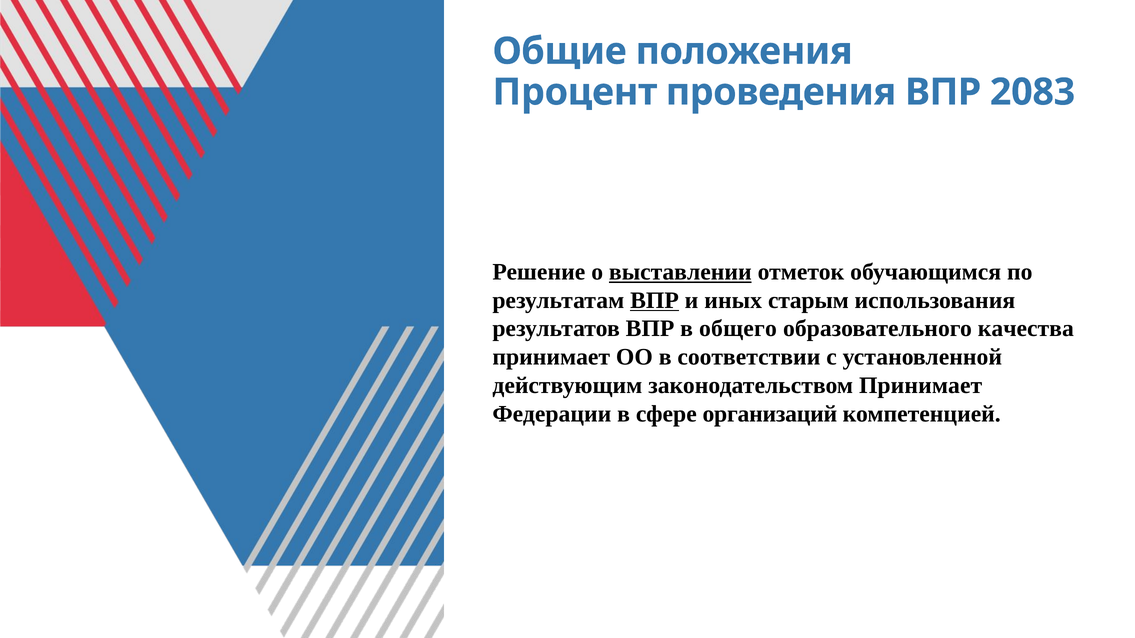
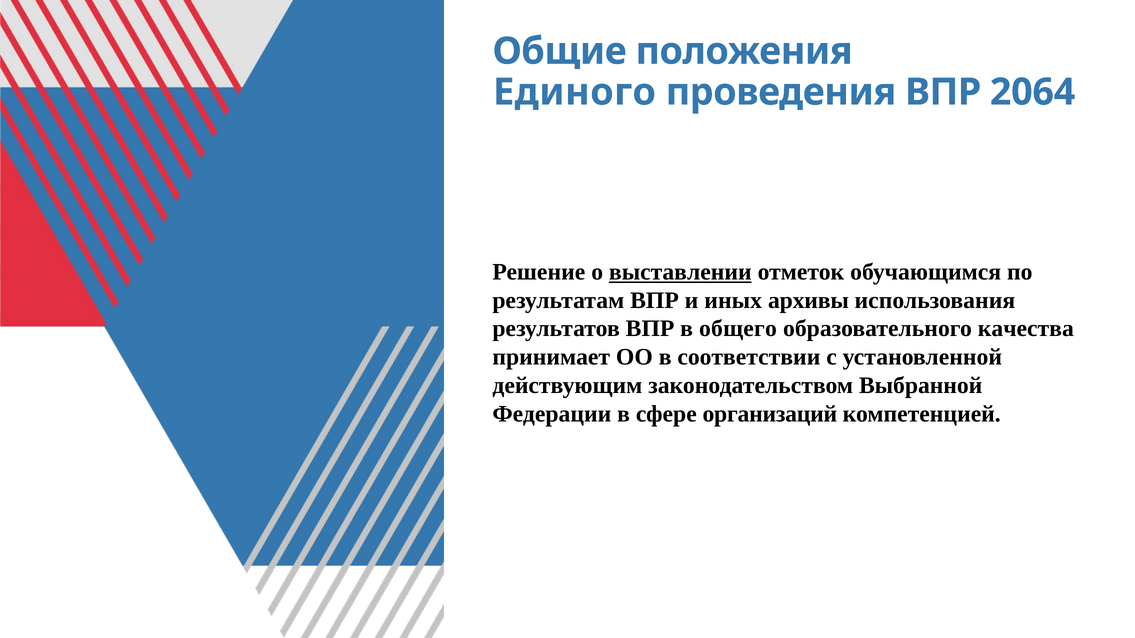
Процент: Процент -> Единого
2083: 2083 -> 2064
ВПР at (655, 301) underline: present -> none
старым: старым -> архивы
законодательством Принимает: Принимает -> Выбранной
